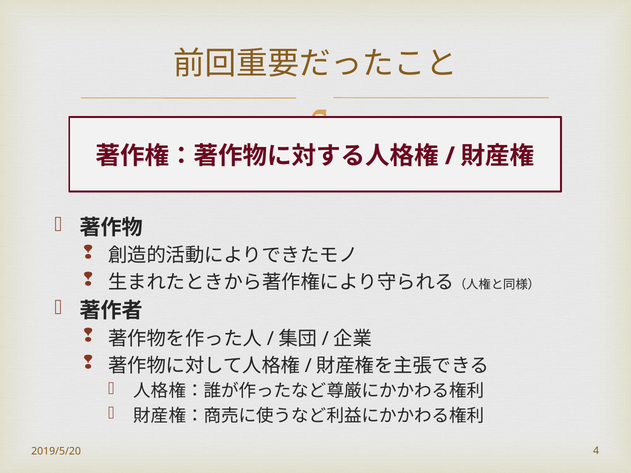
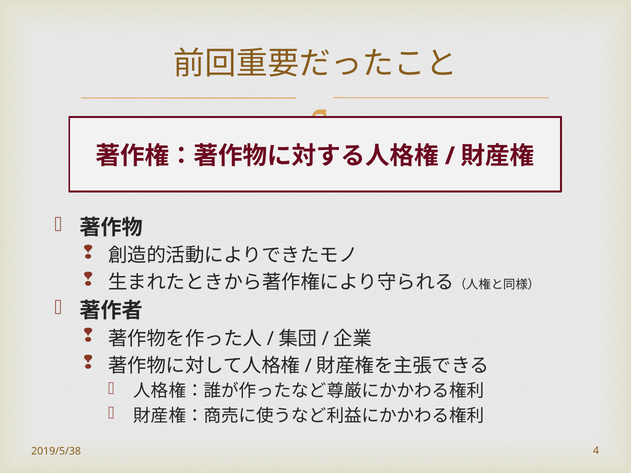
2019/5/20: 2019/5/20 -> 2019/5/38
